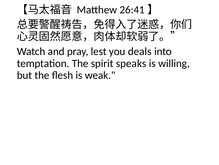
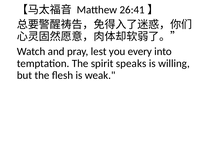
deals: deals -> every
